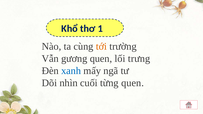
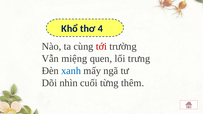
1: 1 -> 4
tới colour: orange -> red
gương: gương -> miệng
từng quen: quen -> thêm
